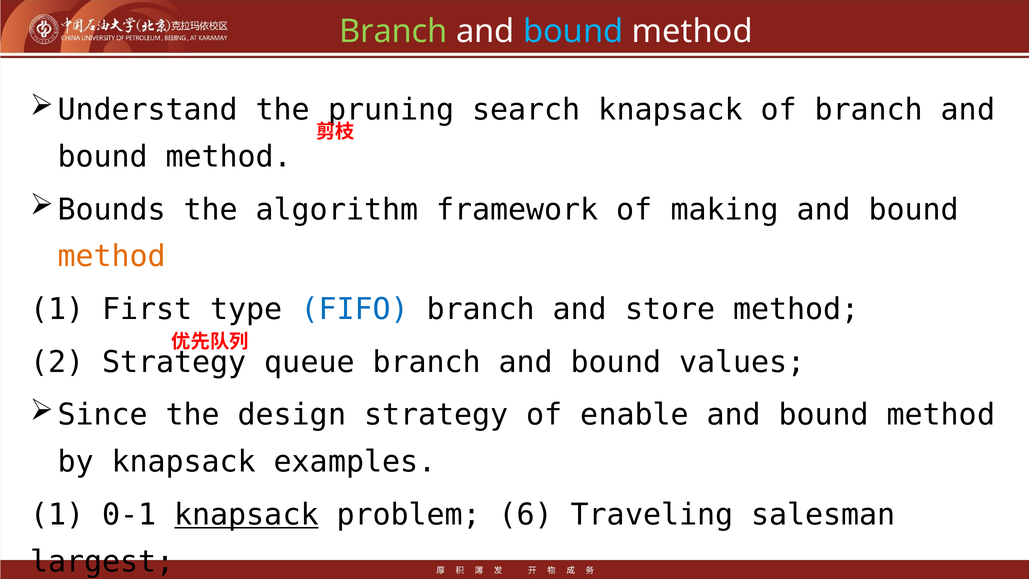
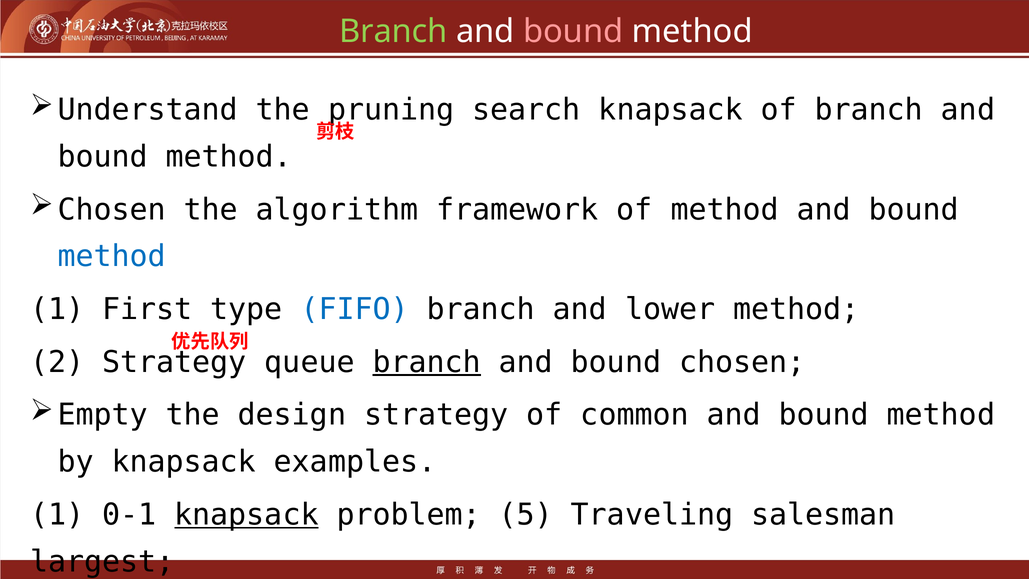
bound at (573, 32) colour: light blue -> pink
Bounds at (112, 210): Bounds -> Chosen
of making: making -> method
method at (112, 256) colour: orange -> blue
store: store -> lower
branch at (427, 362) underline: none -> present
bound values: values -> chosen
Since: Since -> Empty
enable: enable -> common
6: 6 -> 5
